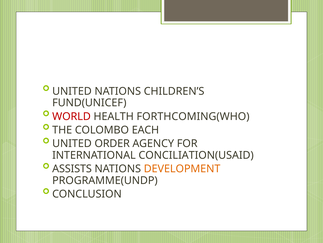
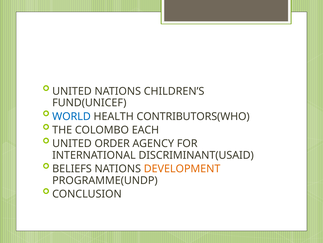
WORLD colour: red -> blue
FORTHCOMING(WHO: FORTHCOMING(WHO -> CONTRIBUTORS(WHO
CONCILIATION(USAID: CONCILIATION(USAID -> DISCRIMINANT(USAID
ASSISTS: ASSISTS -> BELIEFS
